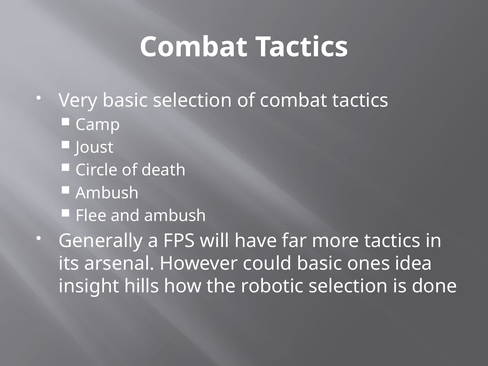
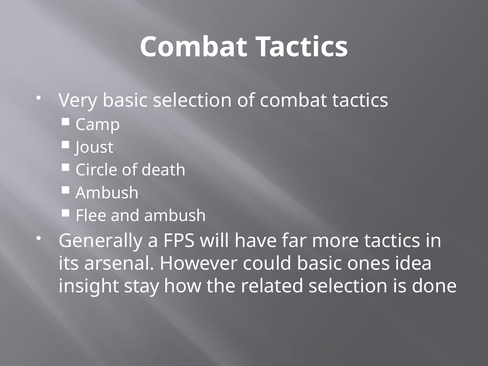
hills: hills -> stay
robotic: robotic -> related
